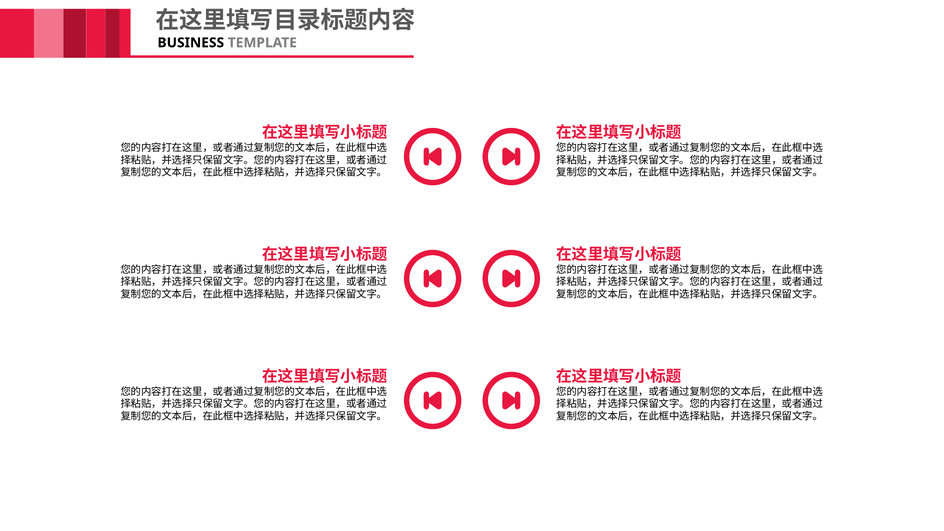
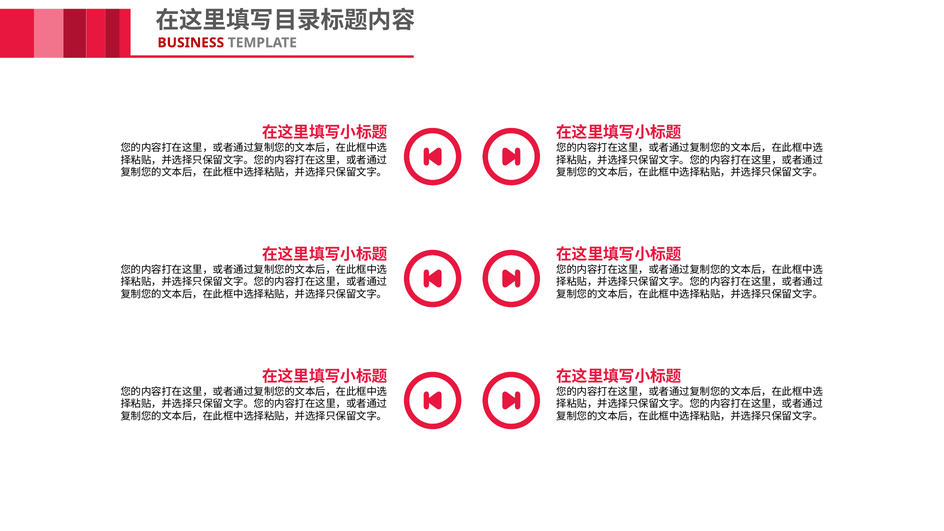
BUSINESS colour: black -> red
